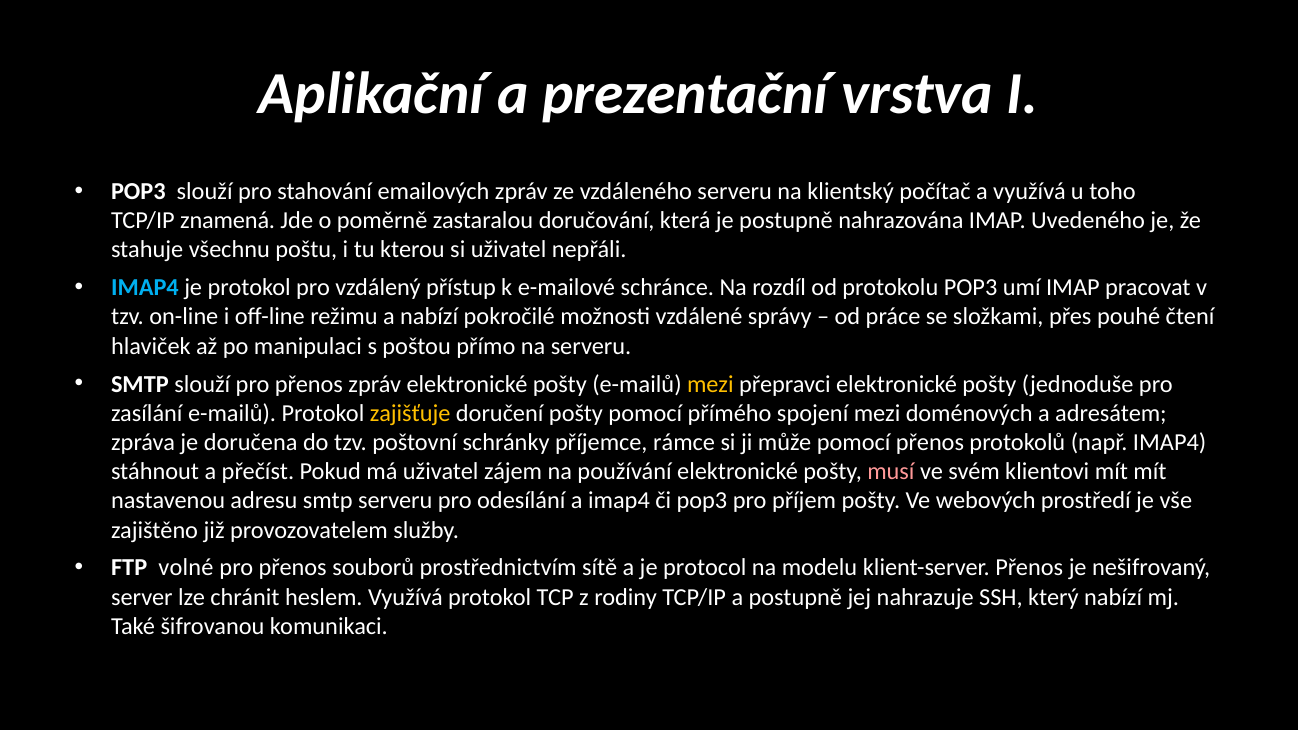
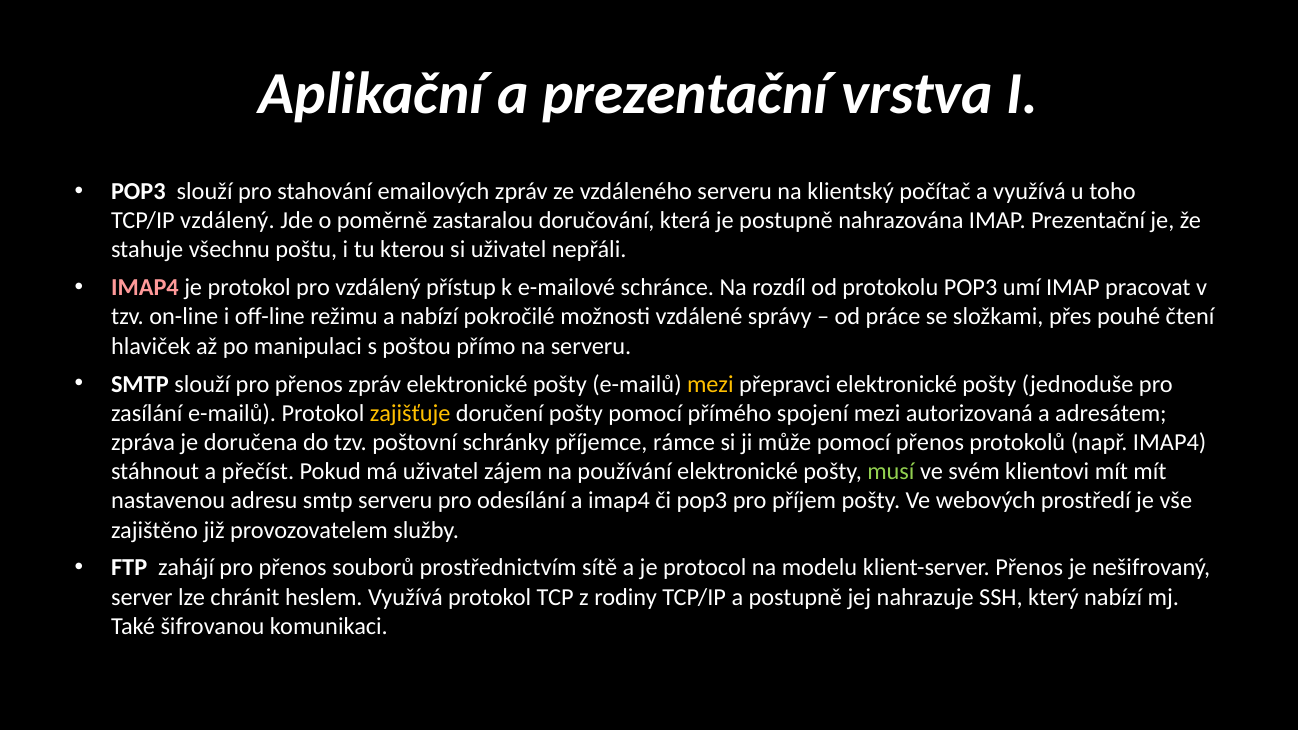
TCP/IP znamená: znamená -> vzdálený
IMAP Uvedeného: Uvedeného -> Prezentační
IMAP4 at (145, 288) colour: light blue -> pink
doménových: doménových -> autorizovaná
musí colour: pink -> light green
volné: volné -> zahájí
